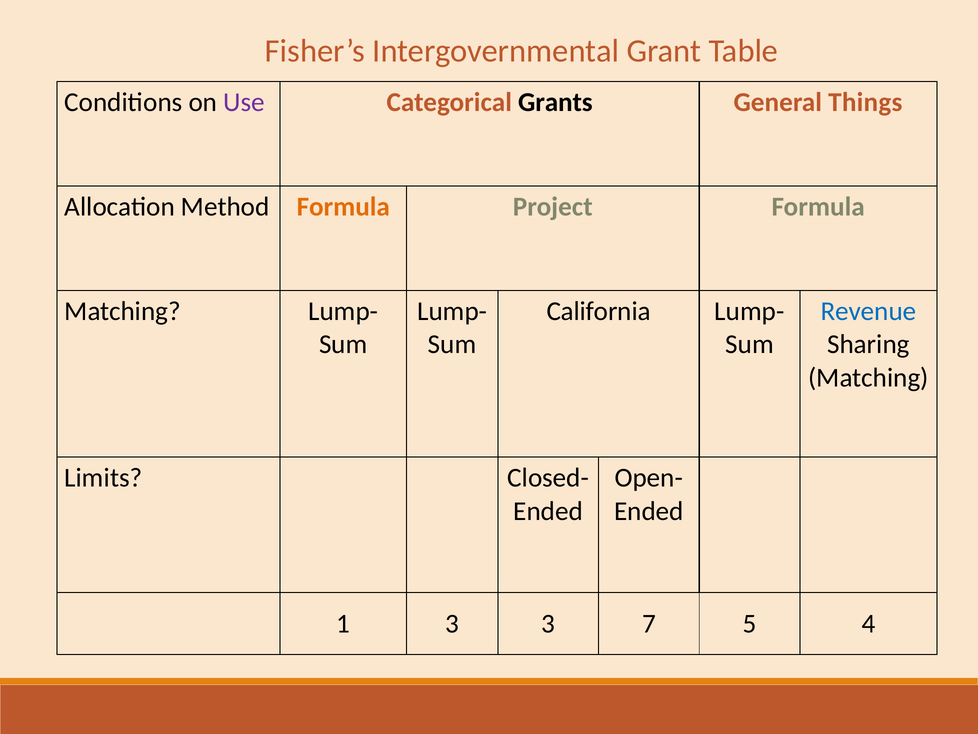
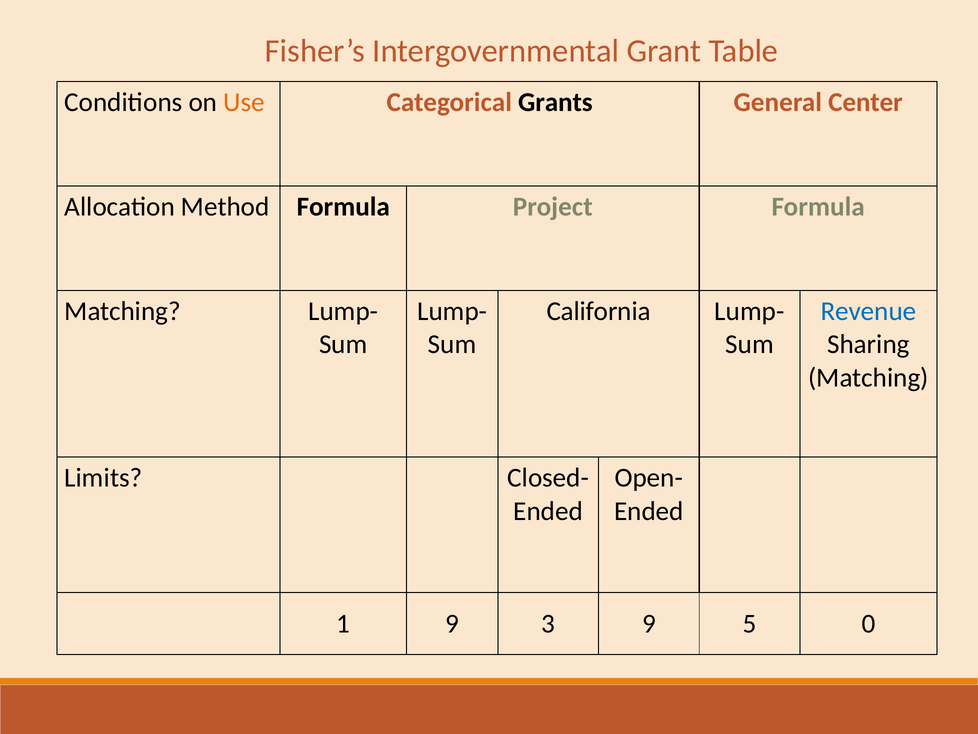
Use colour: purple -> orange
Things: Things -> Center
Formula at (343, 207) colour: orange -> black
1 3: 3 -> 9
3 7: 7 -> 9
4: 4 -> 0
